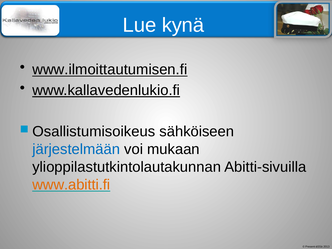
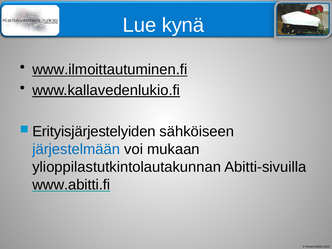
www.ilmoittautumisen.fi: www.ilmoittautumisen.fi -> www.ilmoittautuminen.fi
Osallistumisoikeus: Osallistumisoikeus -> Erityisjärjestelyiden
www.abitti.fi colour: orange -> black
